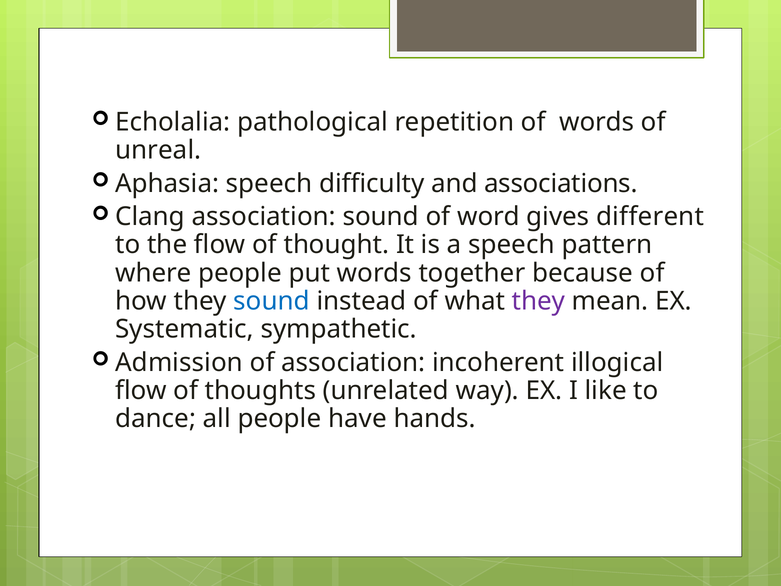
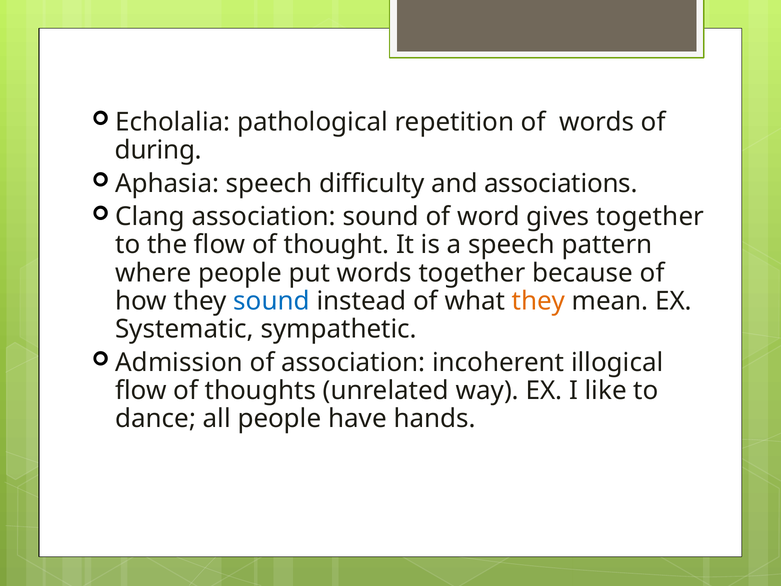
unreal: unreal -> during
gives different: different -> together
they at (539, 301) colour: purple -> orange
